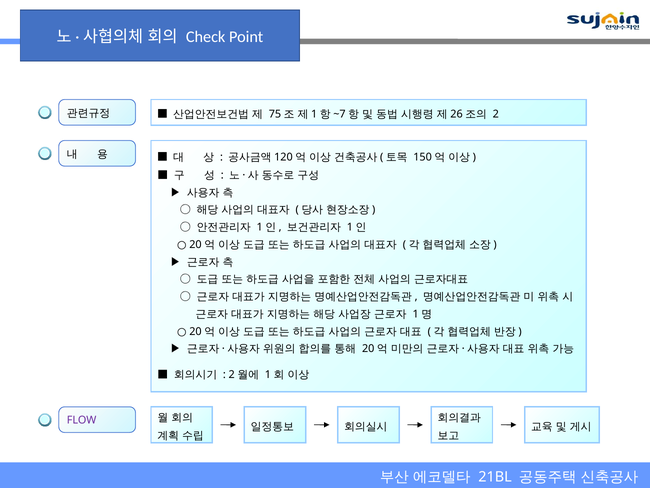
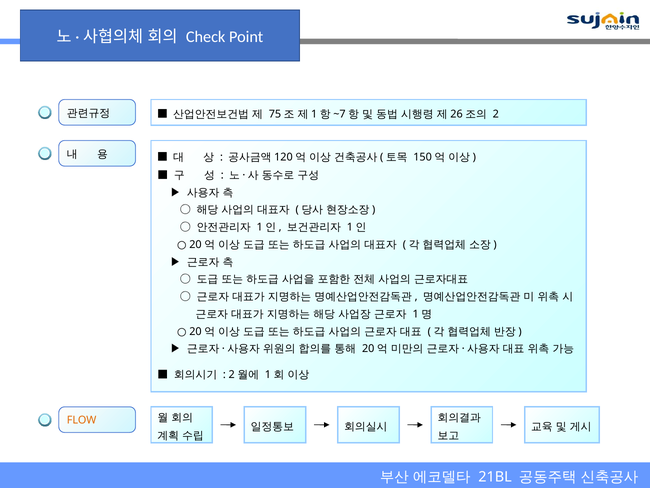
FLOW colour: purple -> orange
